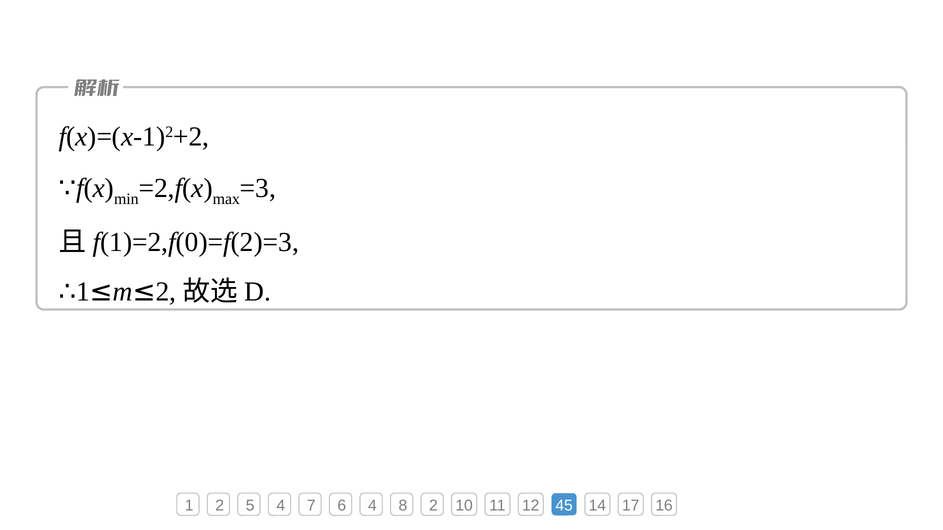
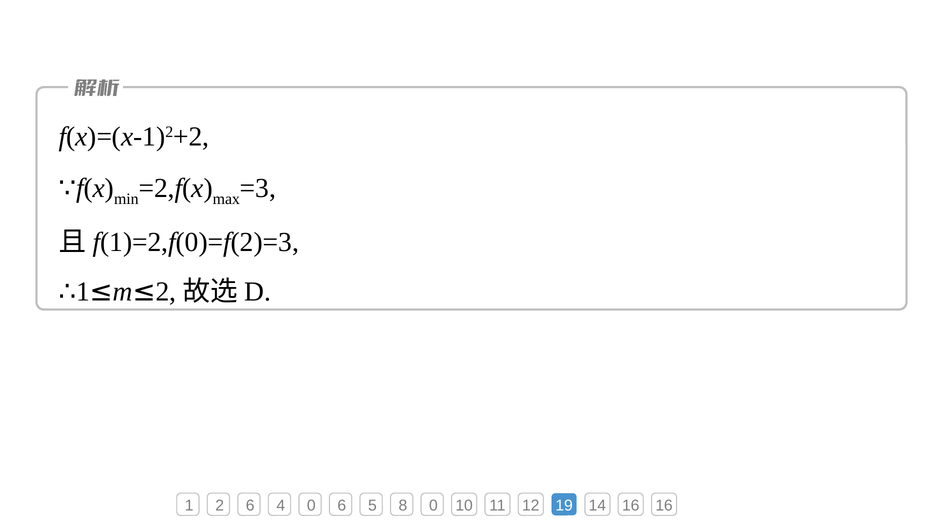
2 5: 5 -> 6
4 7: 7 -> 0
6 4: 4 -> 5
8 2: 2 -> 0
45: 45 -> 19
14 17: 17 -> 16
